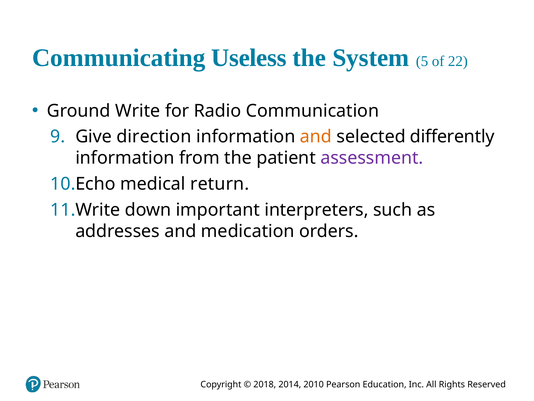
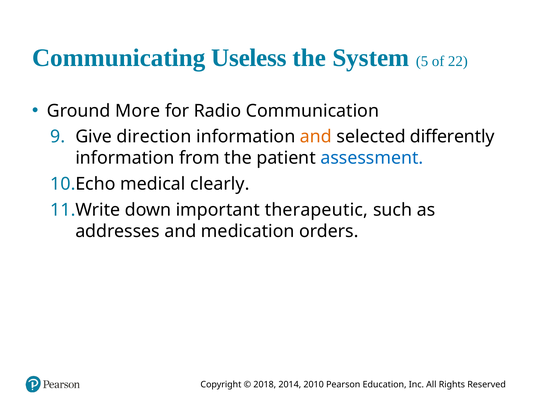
Write: Write -> More
assessment colour: purple -> blue
return: return -> clearly
interpreters: interpreters -> therapeutic
